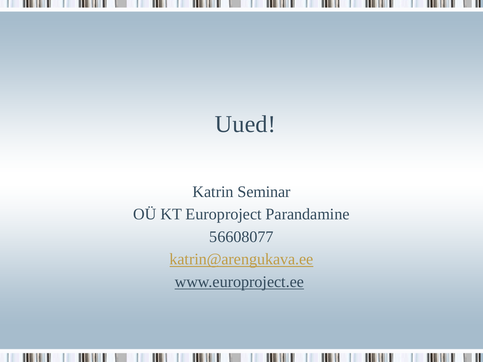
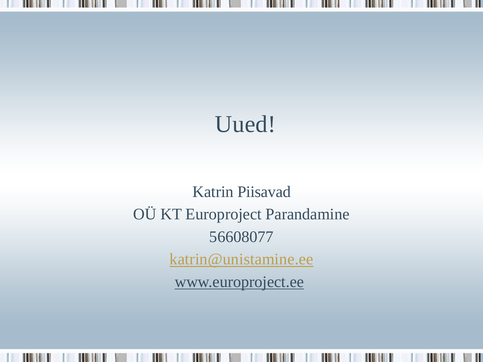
Seminar: Seminar -> Piisavad
katrin@arengukava.ee: katrin@arengukava.ee -> katrin@unistamine.ee
